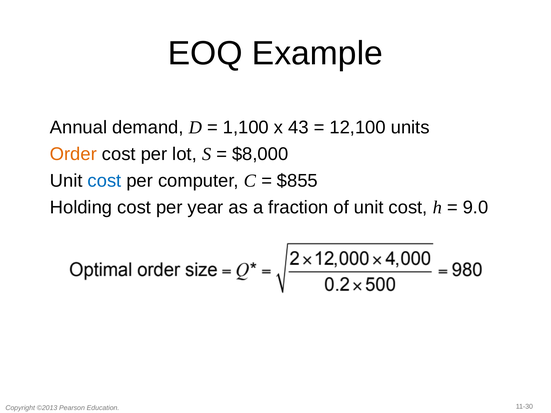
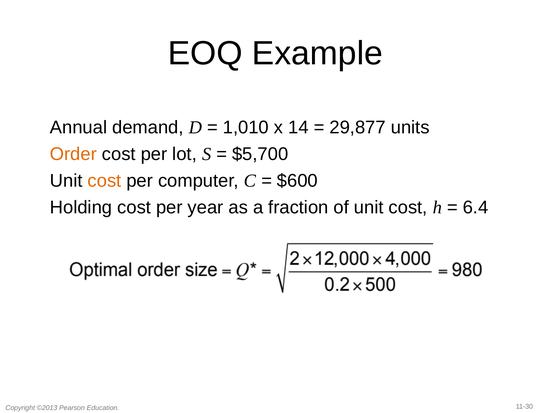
1,100: 1,100 -> 1,010
43: 43 -> 14
12,100: 12,100 -> 29,877
$8,000: $8,000 -> $5,700
cost at (104, 181) colour: blue -> orange
$855: $855 -> $600
9.0: 9.0 -> 6.4
